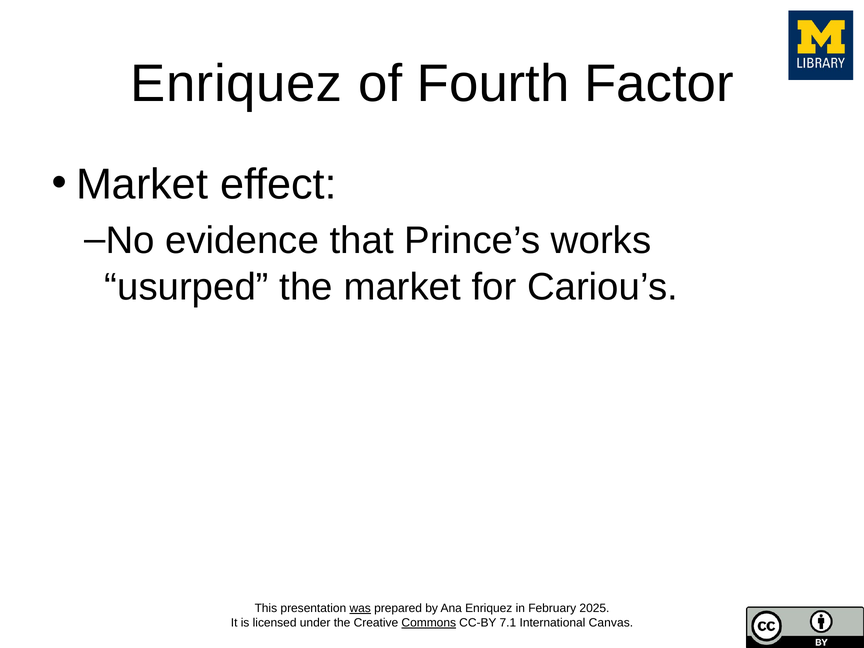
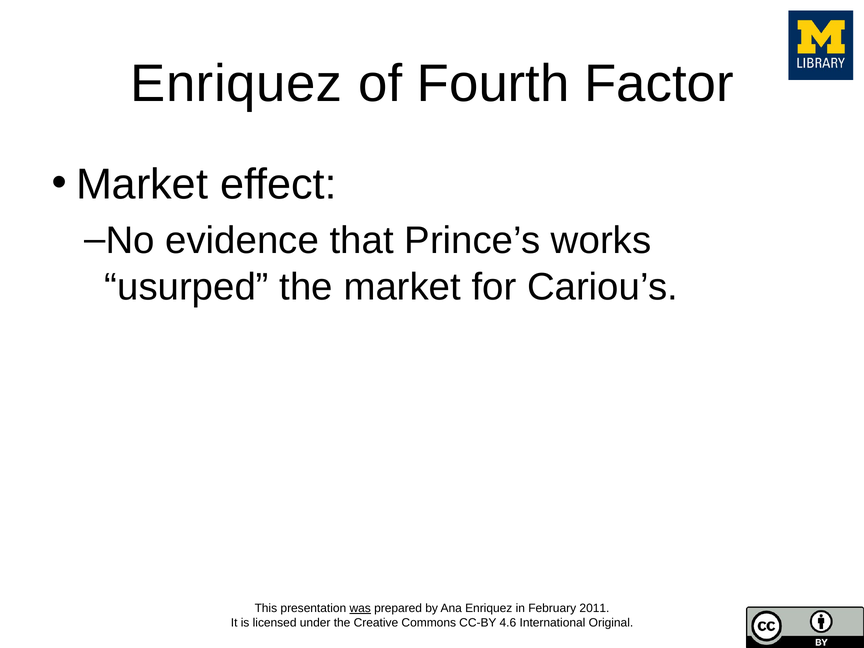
2025: 2025 -> 2011
Commons underline: present -> none
7.1: 7.1 -> 4.6
Canvas: Canvas -> Original
